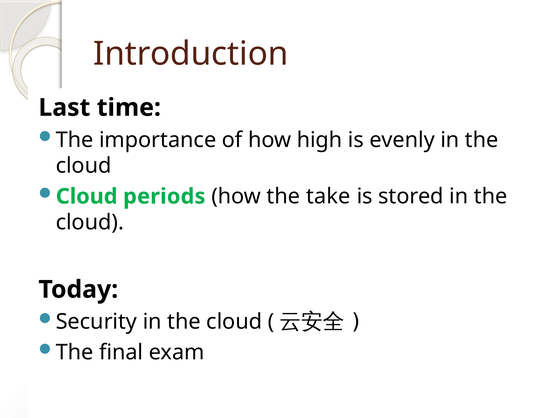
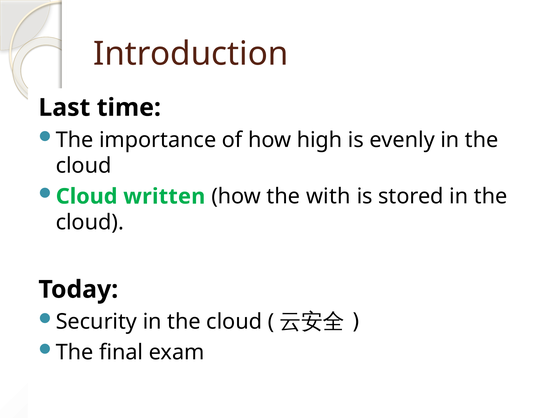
periods: periods -> written
take: take -> with
